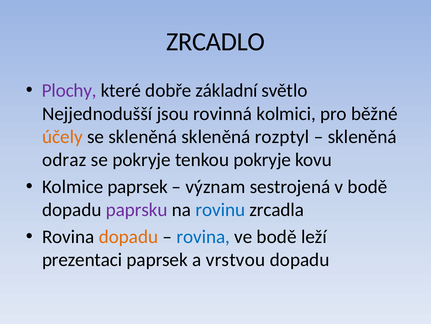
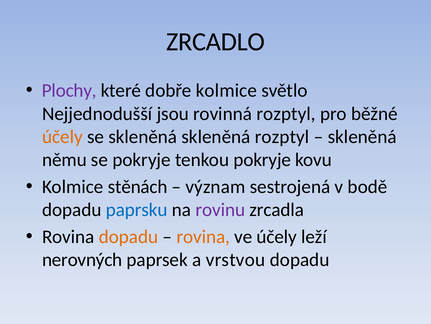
dobře základní: základní -> kolmice
rovinná kolmici: kolmici -> rozptyl
odraz: odraz -> němu
Kolmice paprsek: paprsek -> stěnách
paprsku colour: purple -> blue
rovinu colour: blue -> purple
rovina at (203, 236) colour: blue -> orange
ve bodě: bodě -> účely
prezentaci: prezentaci -> nerovných
